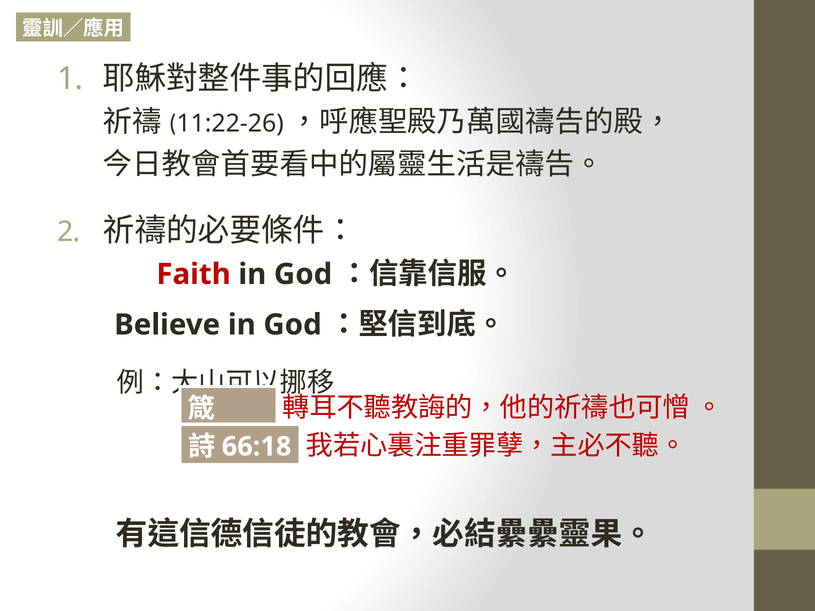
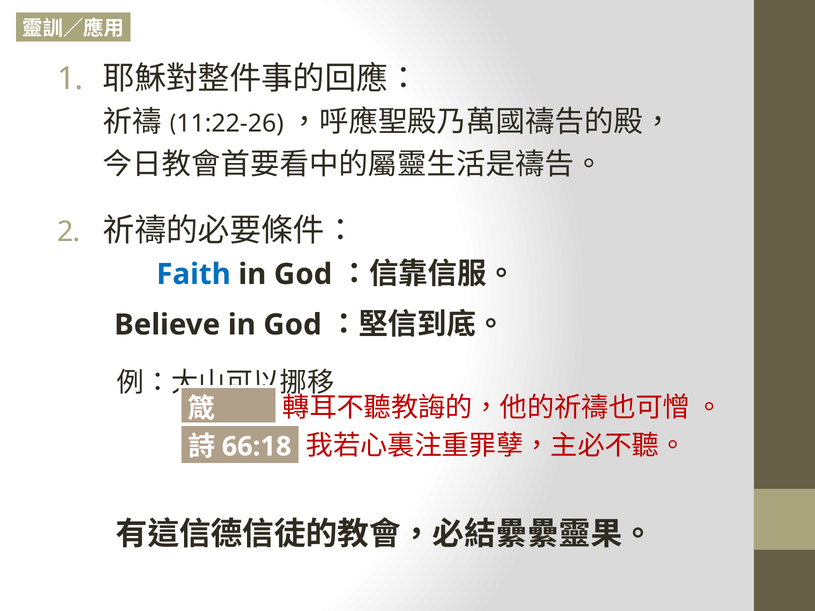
Faith colour: red -> blue
